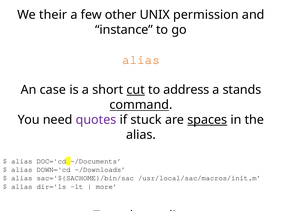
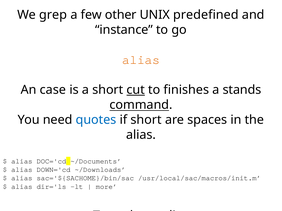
their: their -> grep
permission: permission -> predefined
address: address -> finishes
quotes colour: purple -> blue
if stuck: stuck -> short
spaces underline: present -> none
